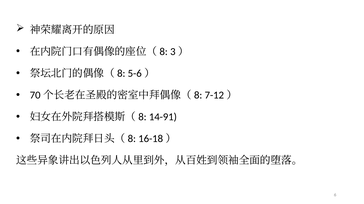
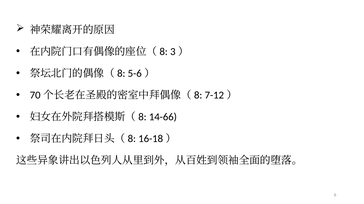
14-91: 14-91 -> 14-66
